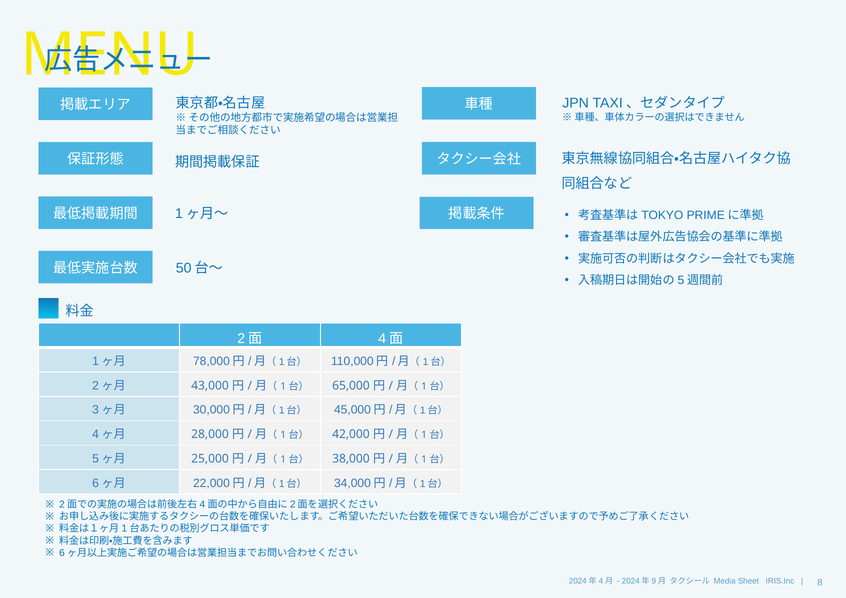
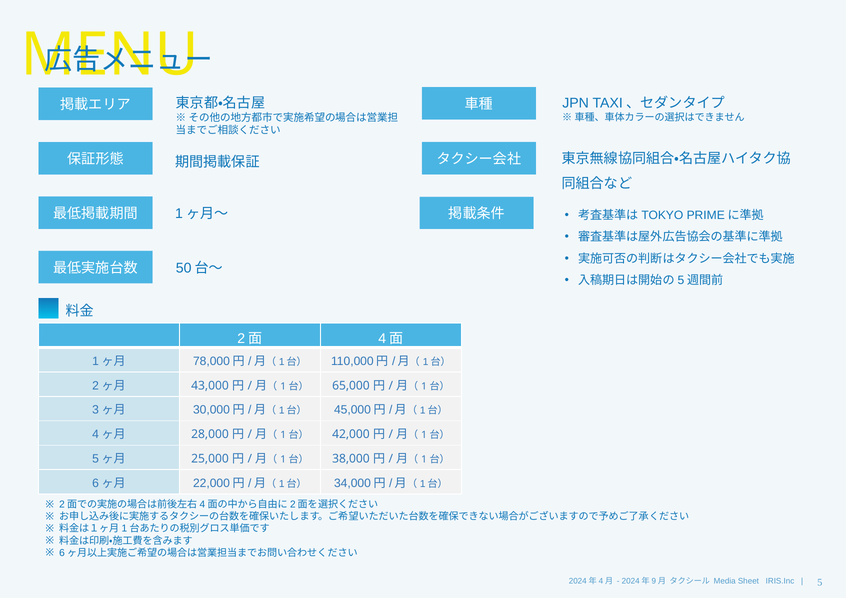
8: 8 -> 5
